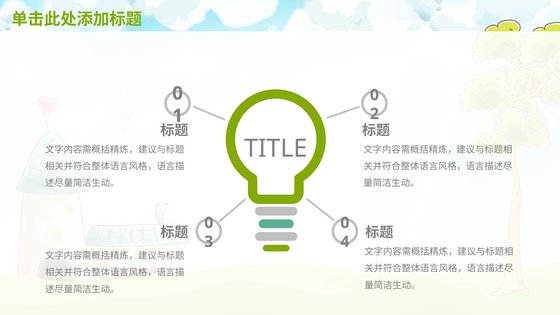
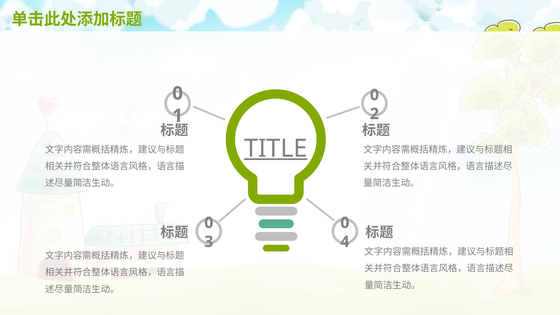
TITLE underline: none -> present
